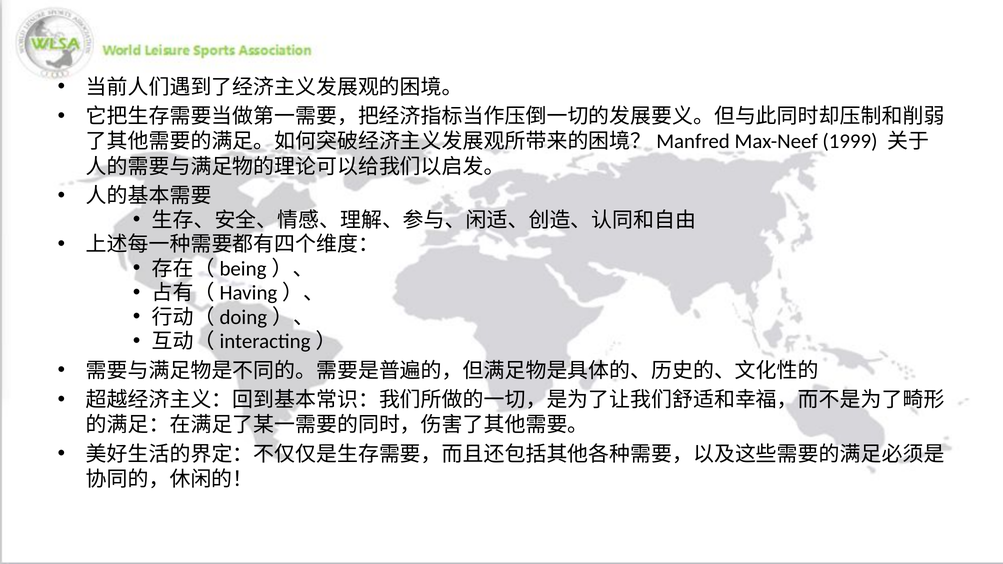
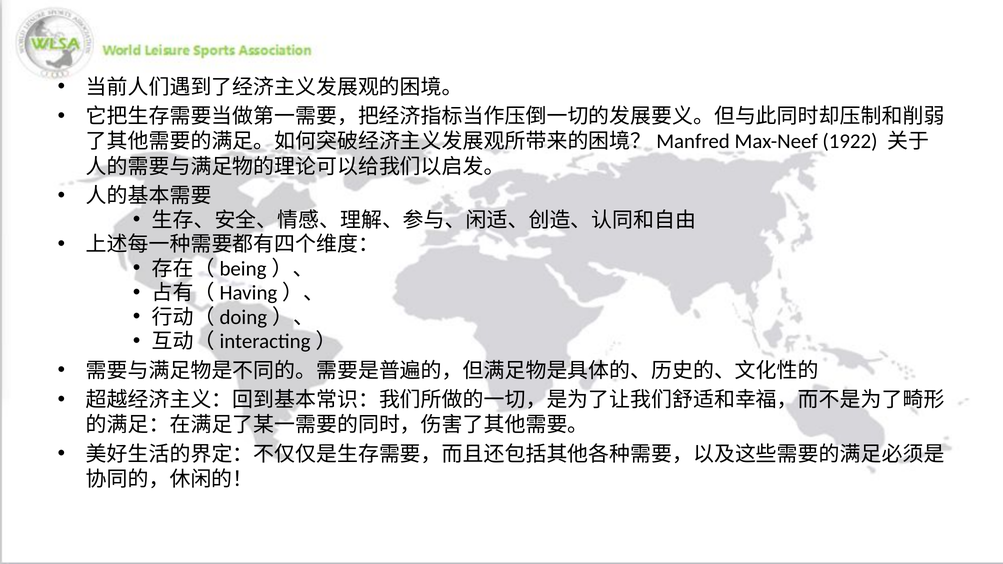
1999: 1999 -> 1922
